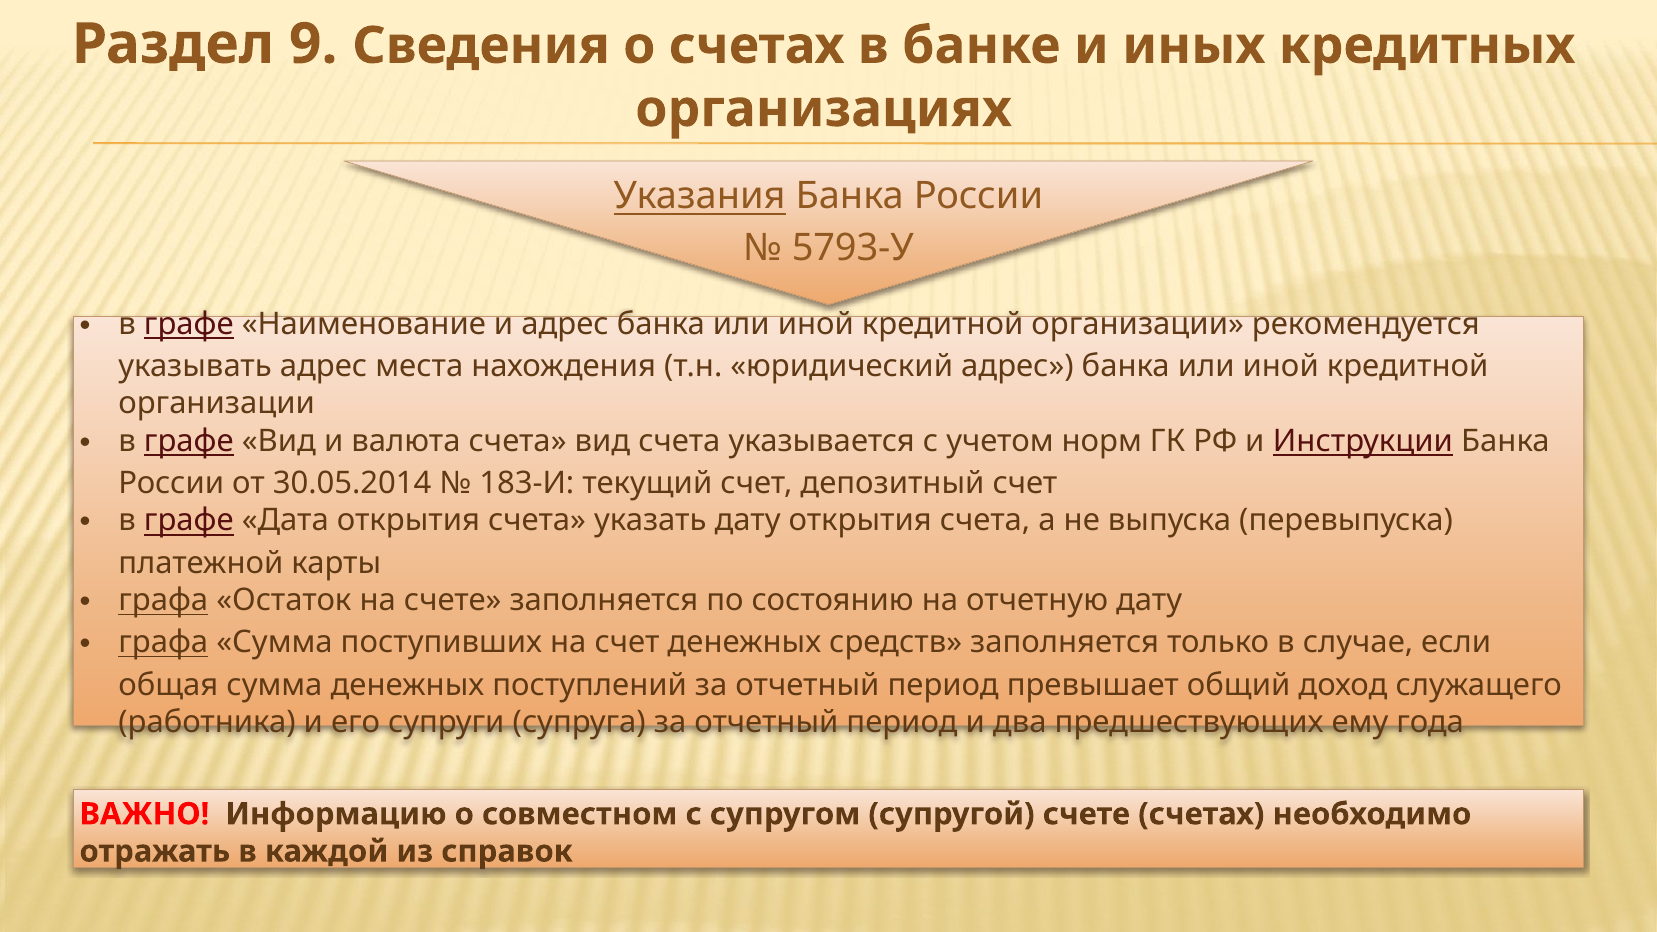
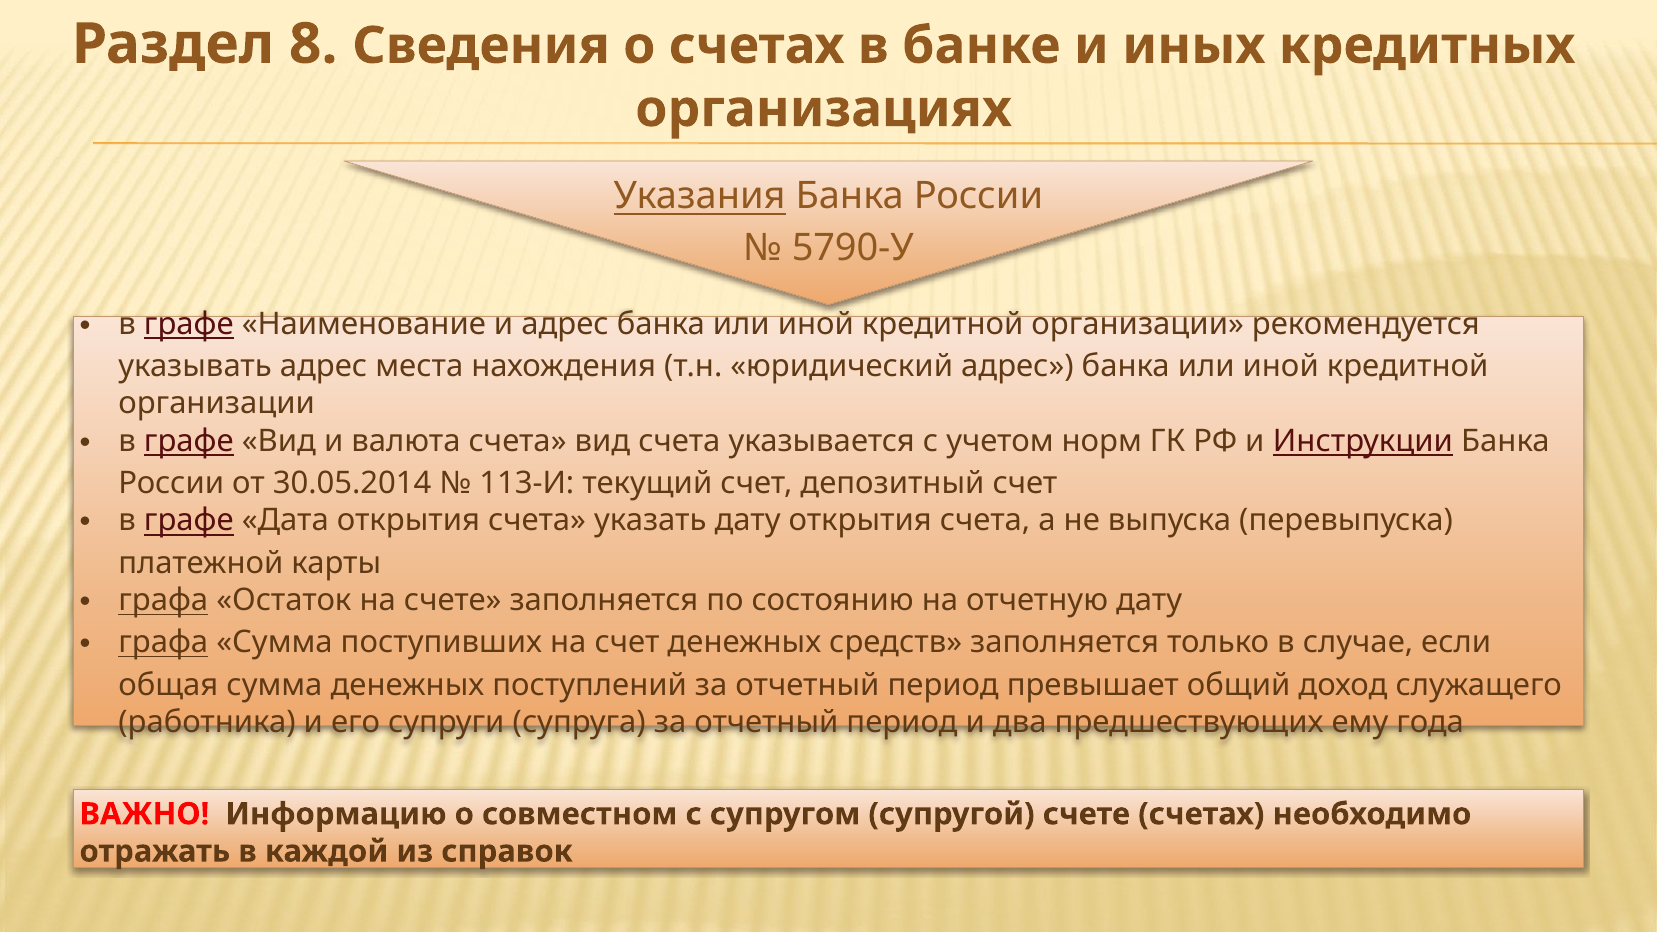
9: 9 -> 8
5793-У: 5793-У -> 5790-У
183-И: 183-И -> 113-И
